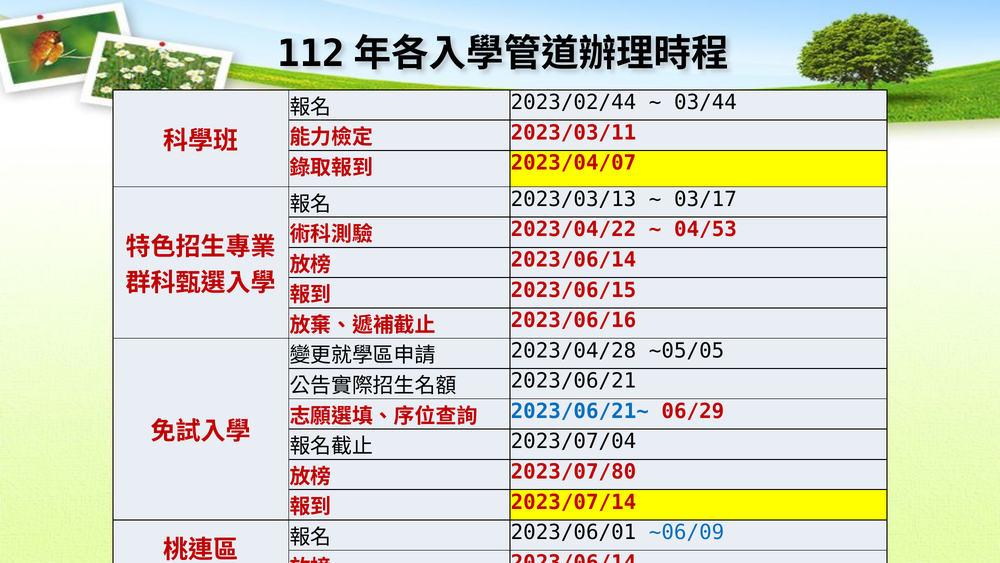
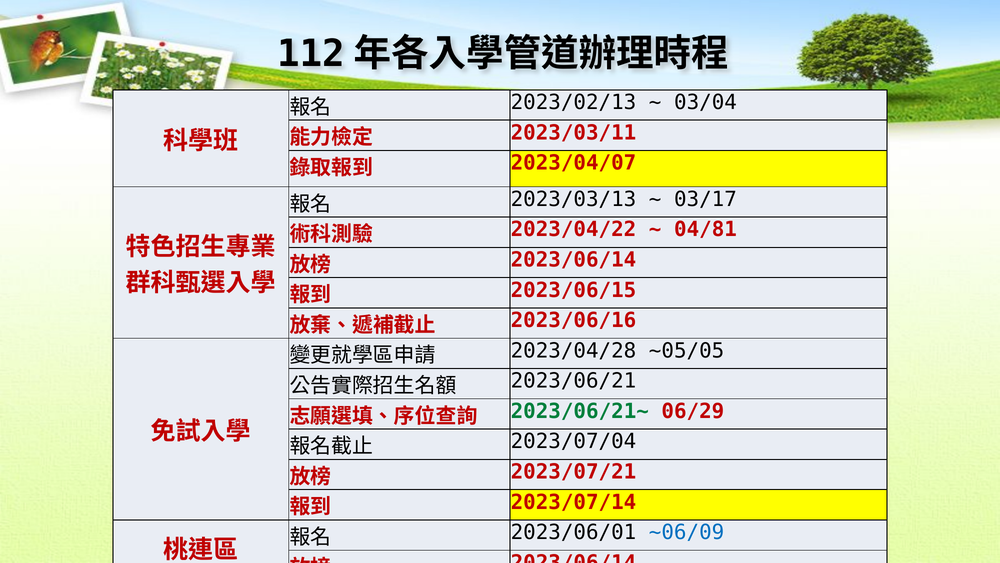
2023/02/44: 2023/02/44 -> 2023/02/13
03/44: 03/44 -> 03/04
04/53: 04/53 -> 04/81
2023/06/21~ colour: blue -> green
2023/07/80: 2023/07/80 -> 2023/07/21
